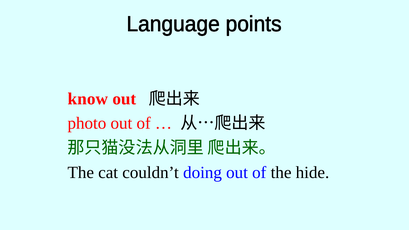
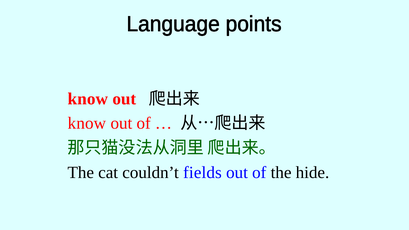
photo at (87, 123): photo -> know
doing: doing -> fields
